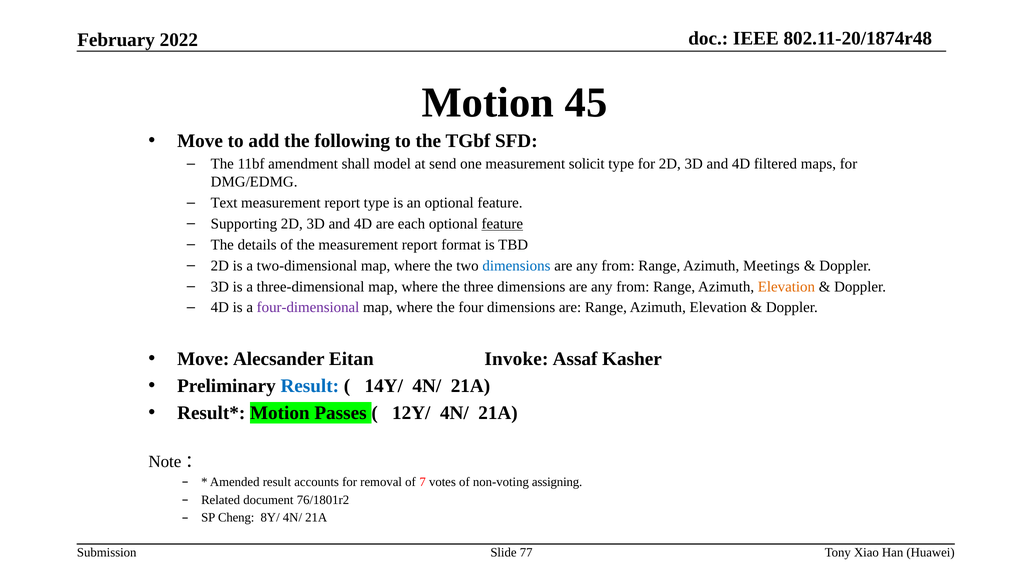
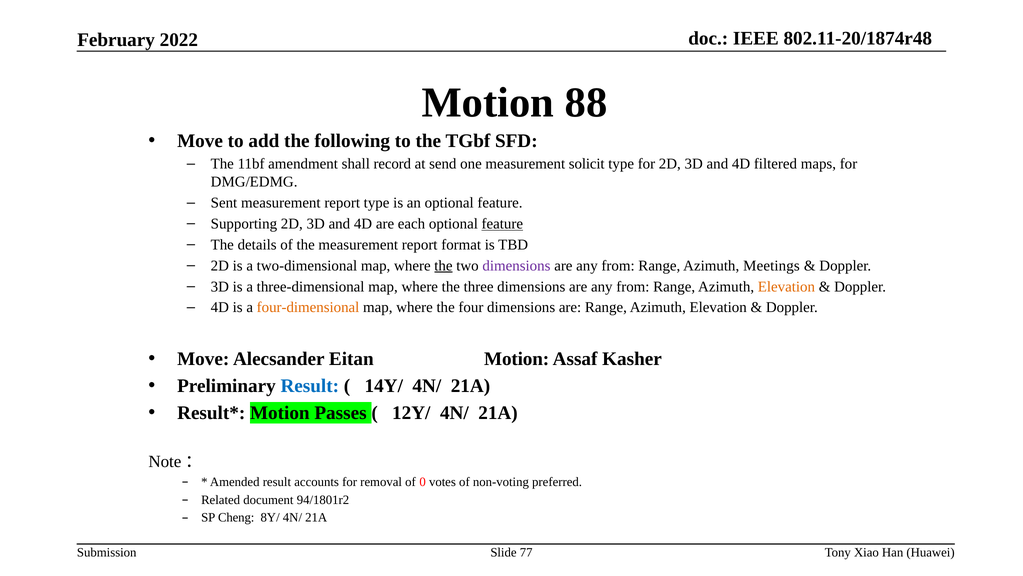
45: 45 -> 88
model: model -> record
Text: Text -> Sent
the at (443, 265) underline: none -> present
dimensions at (516, 265) colour: blue -> purple
four-dimensional colour: purple -> orange
Eitan Invoke: Invoke -> Motion
7: 7 -> 0
assigning: assigning -> preferred
76/1801r2: 76/1801r2 -> 94/1801r2
